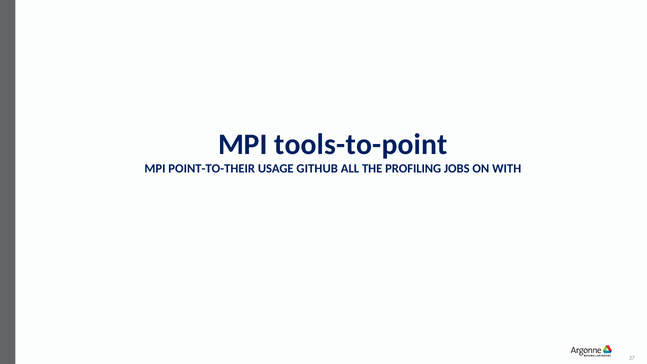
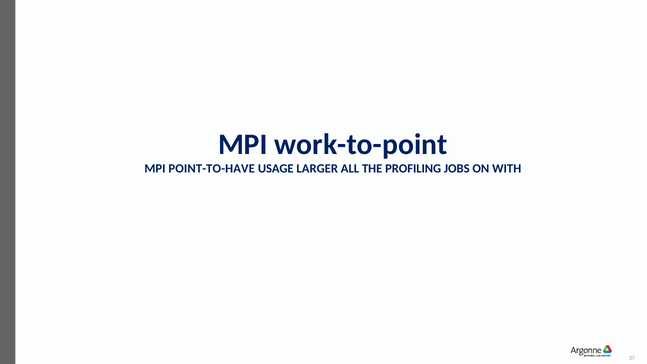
tools-to-point: tools-to-point -> work-to-point
POINT-TO-THEIR: POINT-TO-THEIR -> POINT-TO-HAVE
GITHUB: GITHUB -> LARGER
